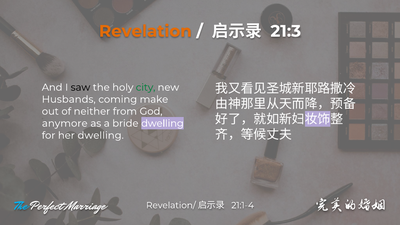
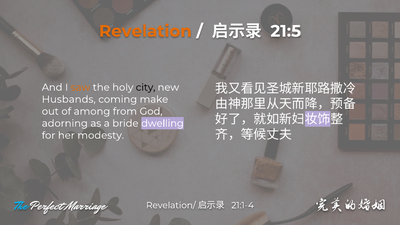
21:3: 21:3 -> 21:5
saw colour: black -> orange
city colour: green -> black
neither: neither -> among
anymore: anymore -> adorning
her dwelling: dwelling -> modesty
